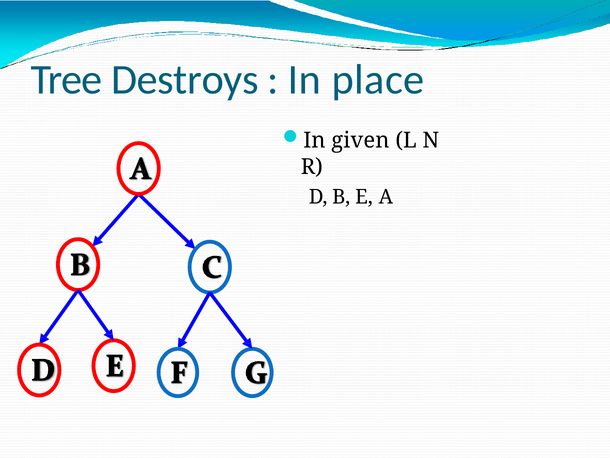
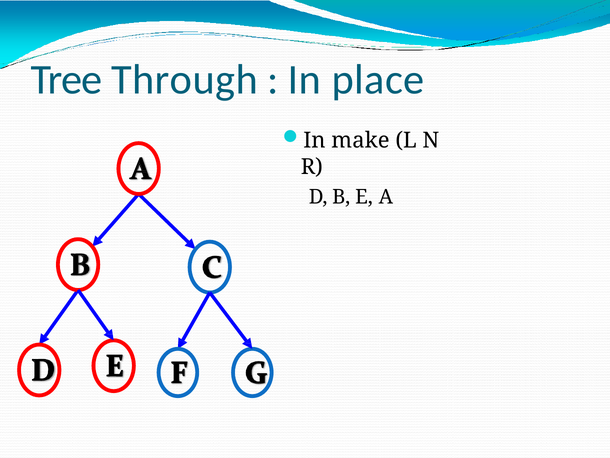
Destroys: Destroys -> Through
given: given -> make
